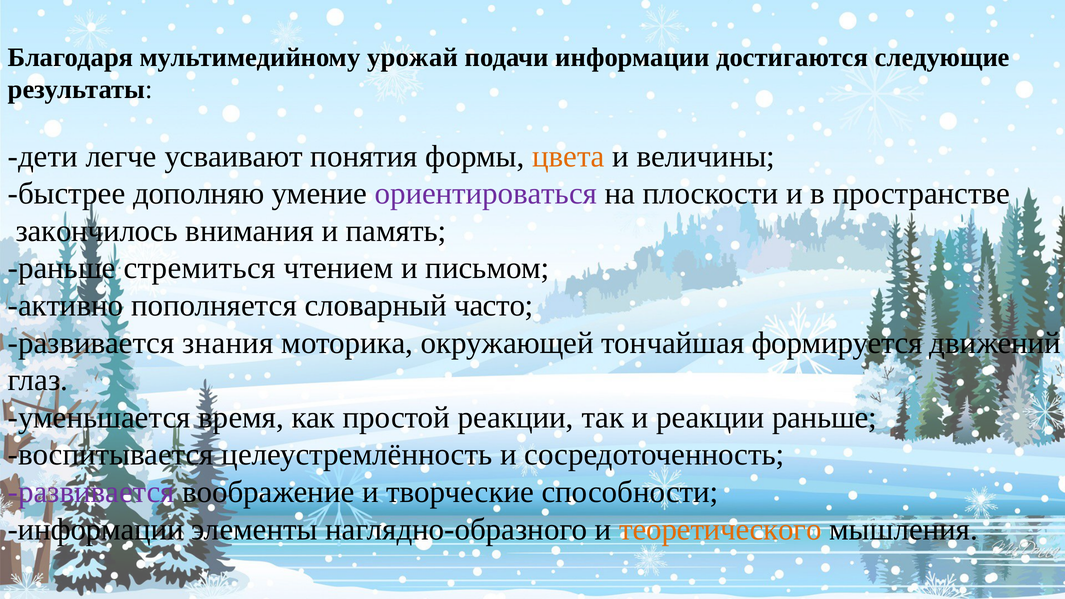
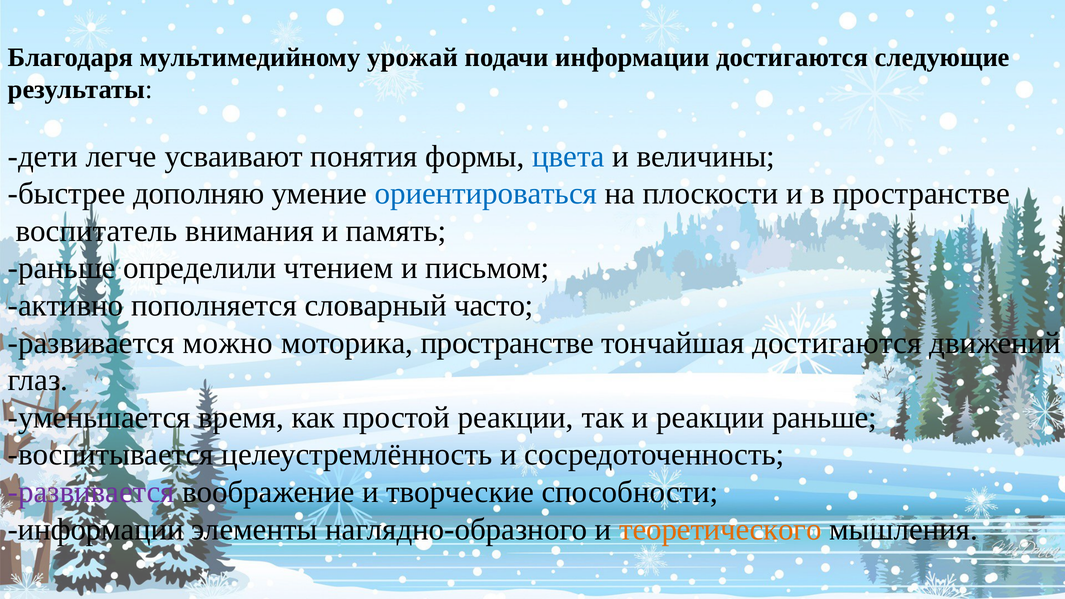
цвета colour: orange -> blue
ориентироваться colour: purple -> blue
закончилось: закончилось -> воспитатель
стремиться: стремиться -> определили
знания: знания -> можно
моторика окружающей: окружающей -> пространстве
тончайшая формируется: формируется -> достигаются
